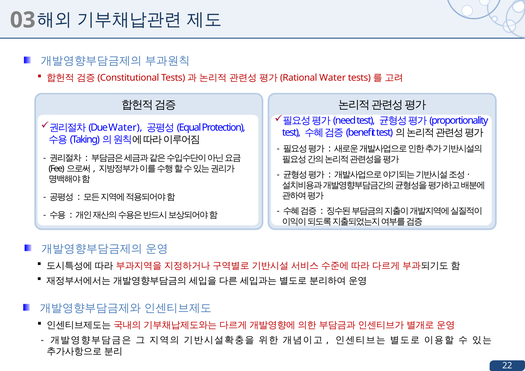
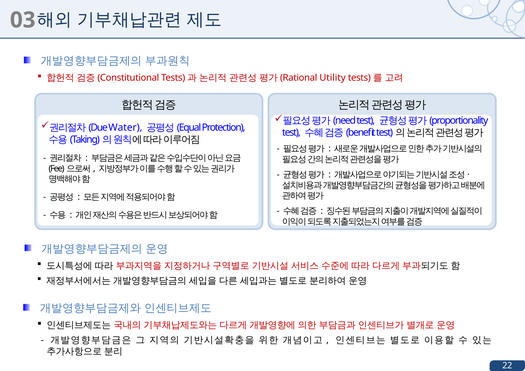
Water at (333, 78): Water -> Utility
